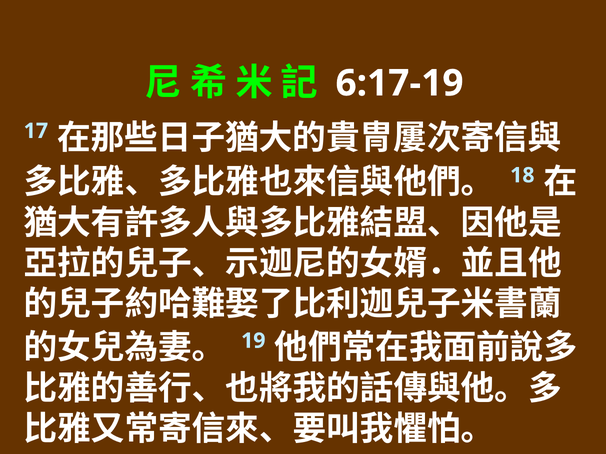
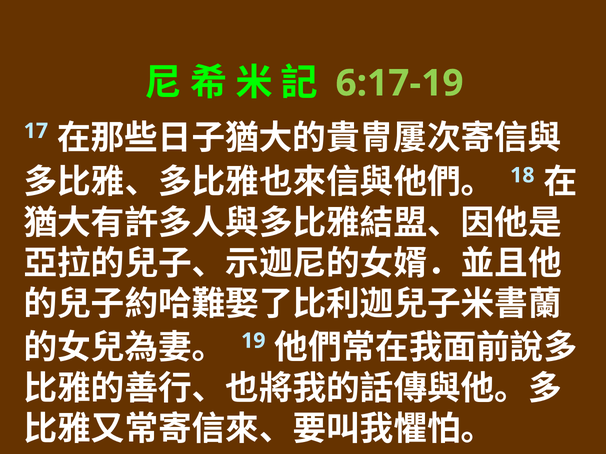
6:17-19 colour: white -> light green
